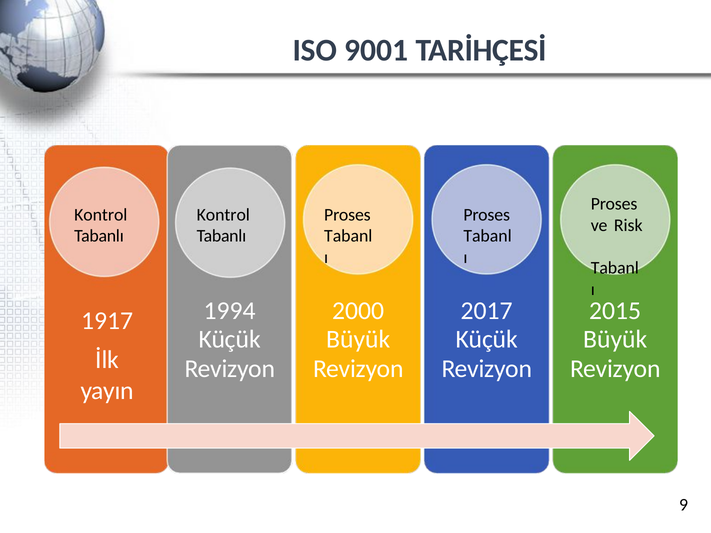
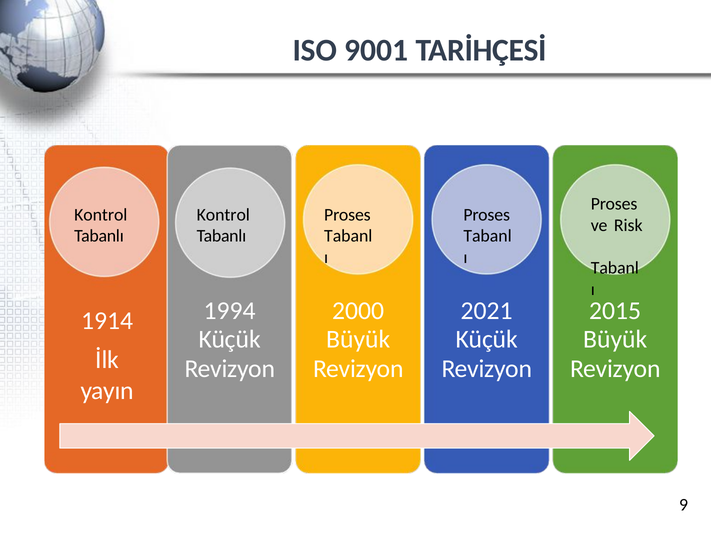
2017: 2017 -> 2021
1917: 1917 -> 1914
